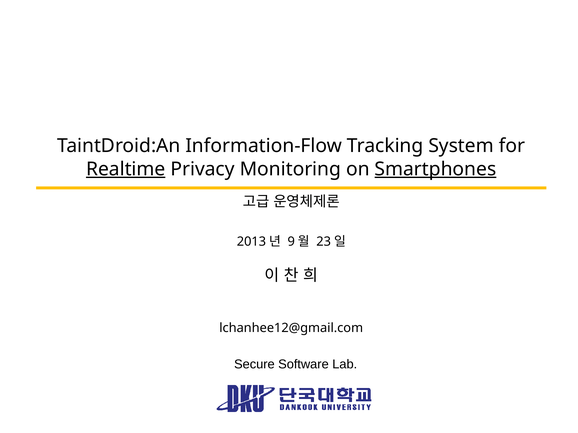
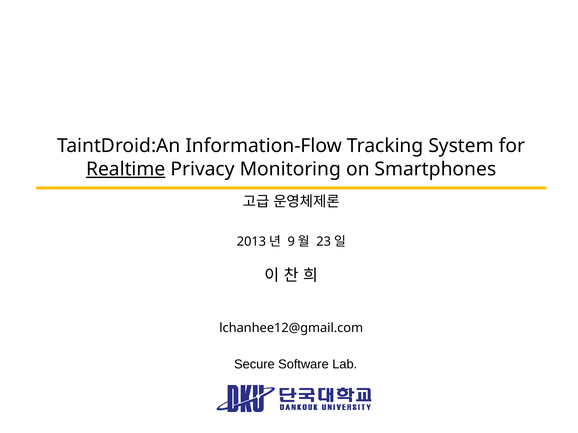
Smartphones underline: present -> none
